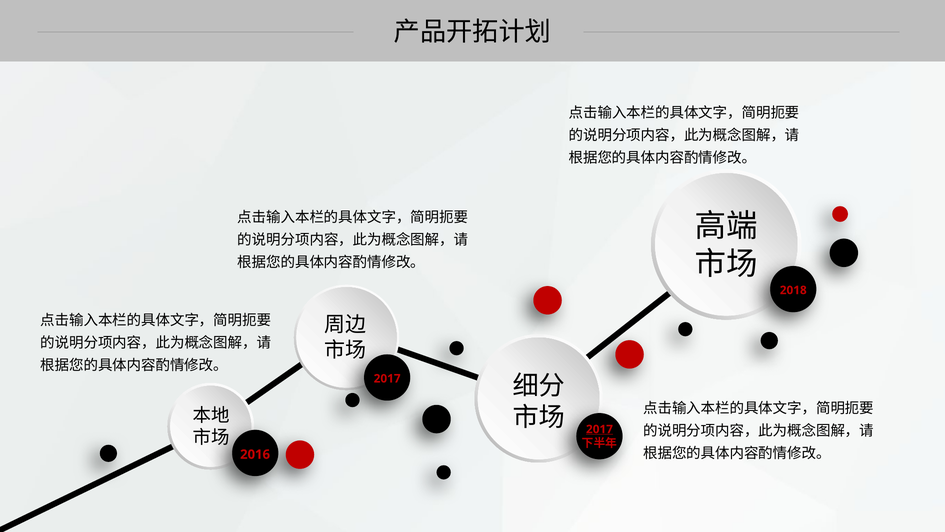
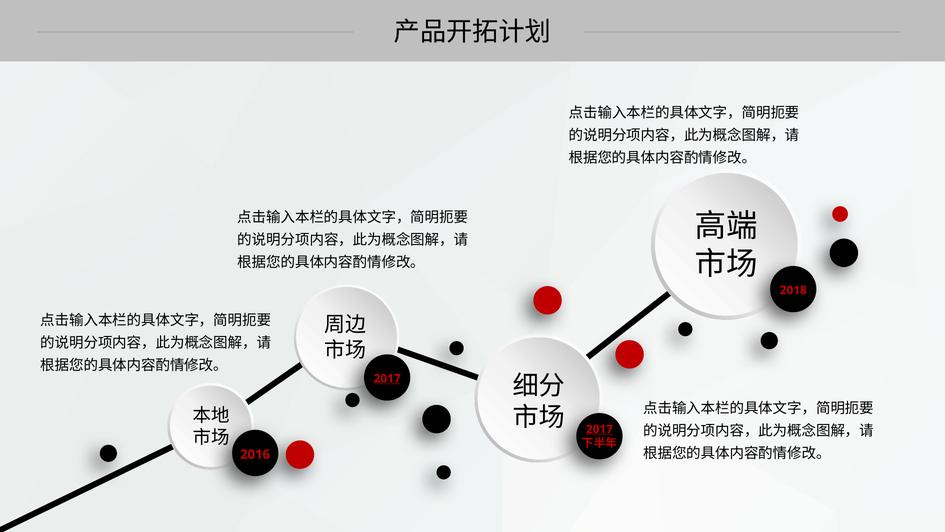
2017 at (387, 378) underline: none -> present
